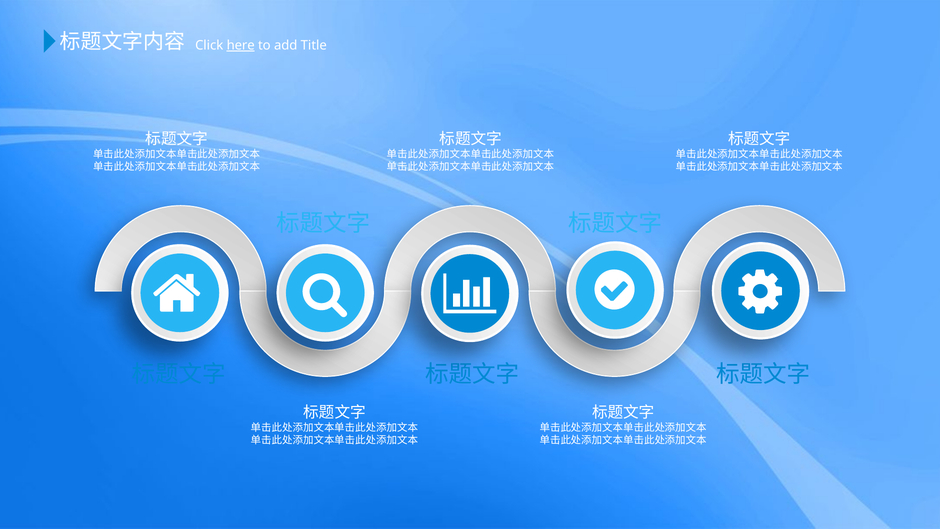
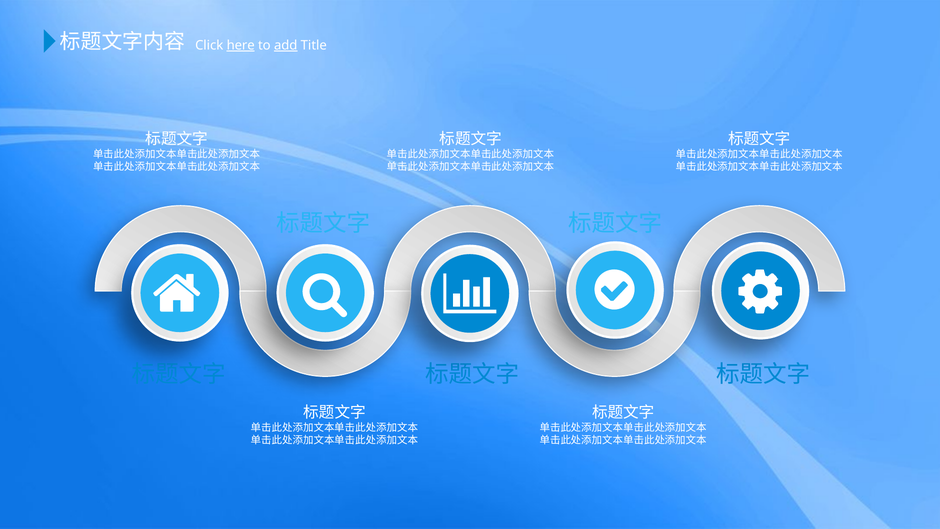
add underline: none -> present
